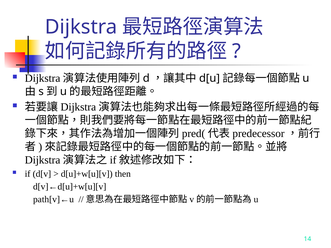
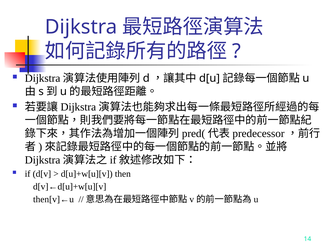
path[v]←u: path[v]←u -> then[v]←u
